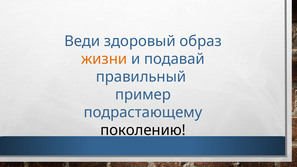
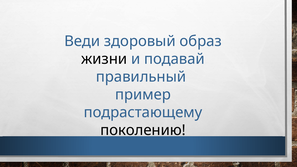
жизни colour: orange -> black
